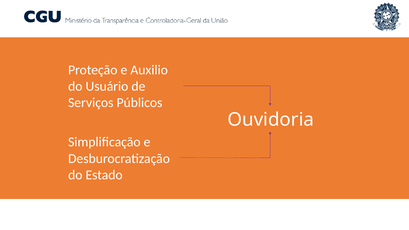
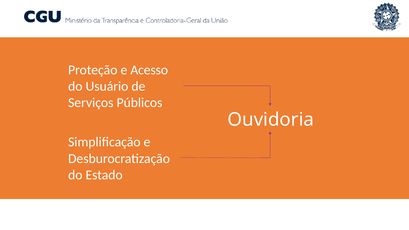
Auxilio: Auxilio -> Acesso
